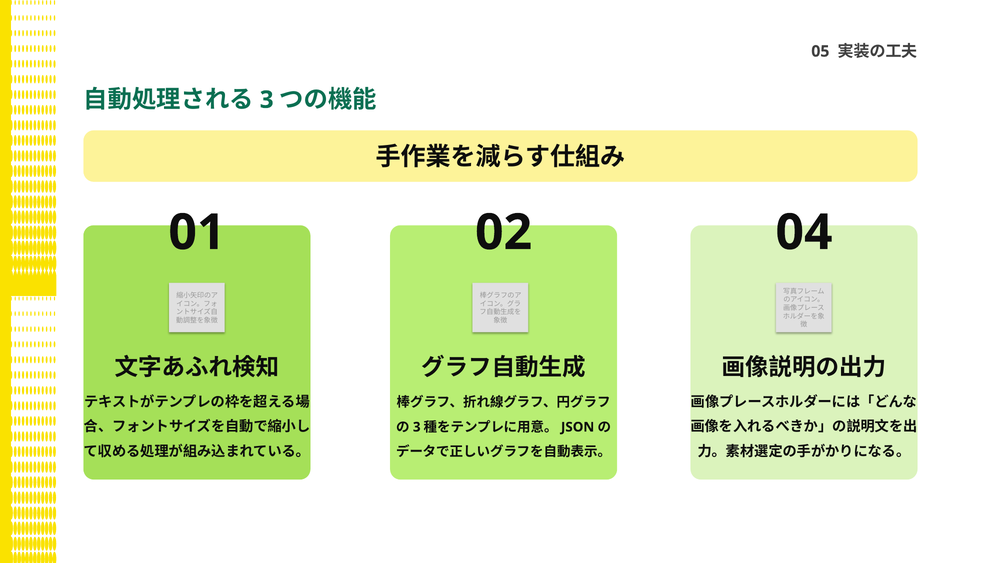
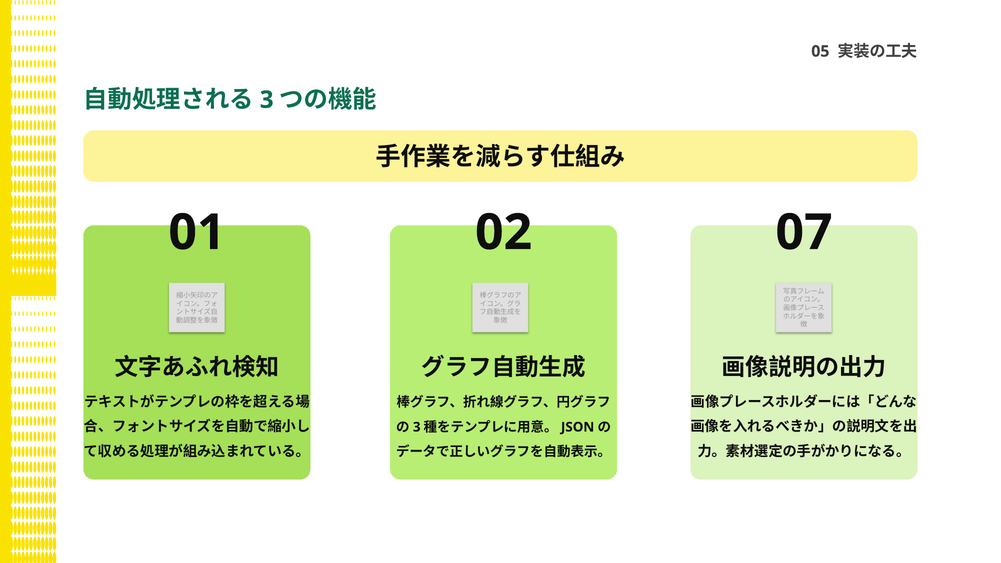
04: 04 -> 07
